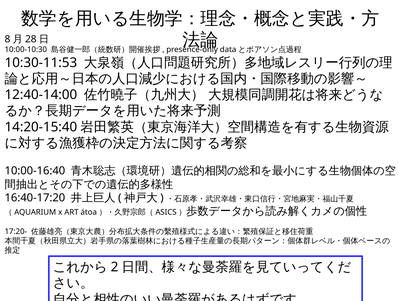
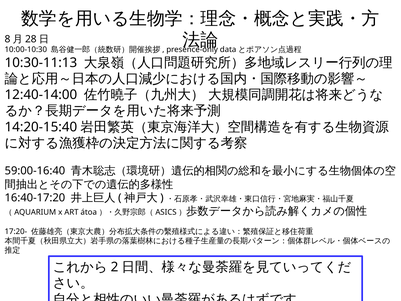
10:30-11:53: 10:30-11:53 -> 10:30-11:13
10:00-16:40: 10:00-16:40 -> 59:00-16:40
